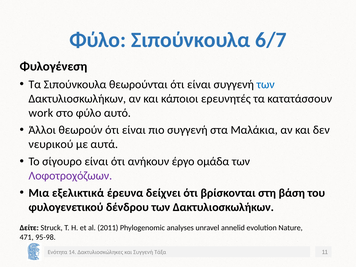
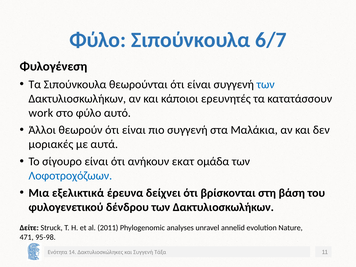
νευρικού: νευρικού -> μοριακές
έργο: έργο -> εκατ
Λοφοτροχόζωων colour: purple -> blue
